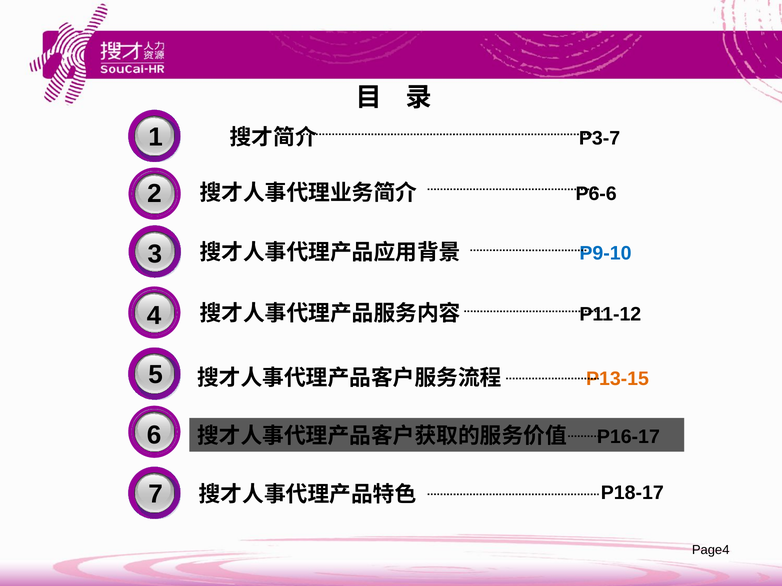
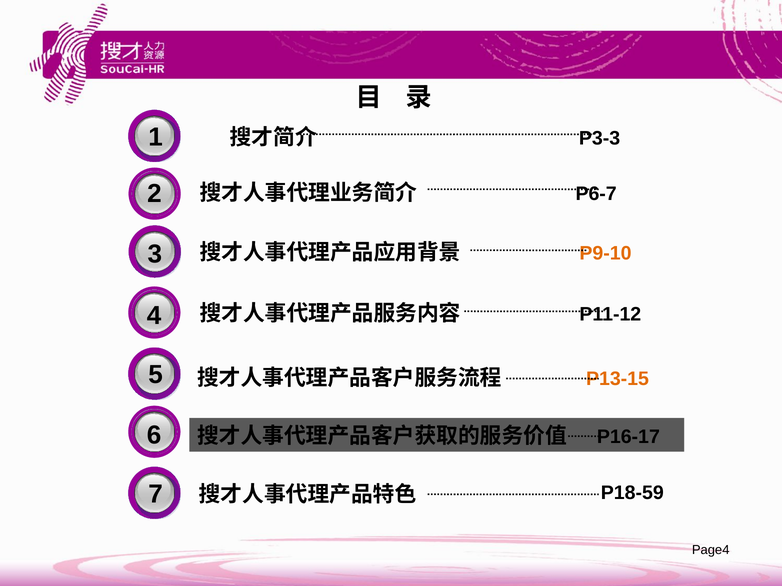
P3-7: P3-7 -> P3-3
P6-6: P6-6 -> P6-7
P9-10 colour: blue -> orange
P18-17: P18-17 -> P18-59
